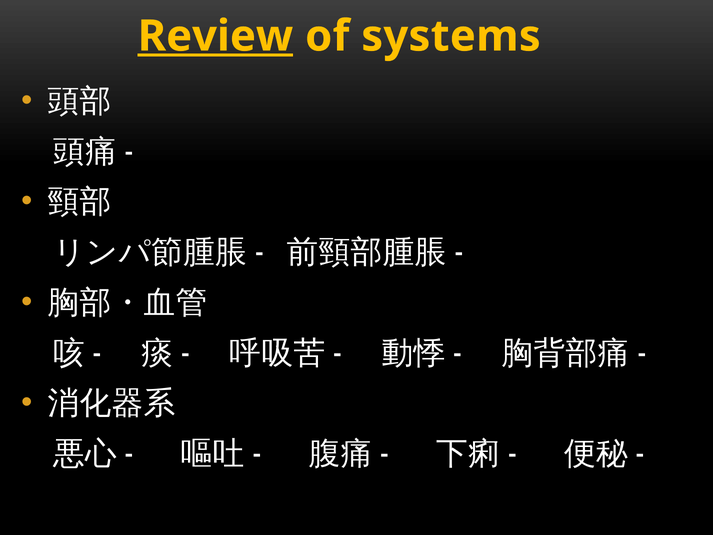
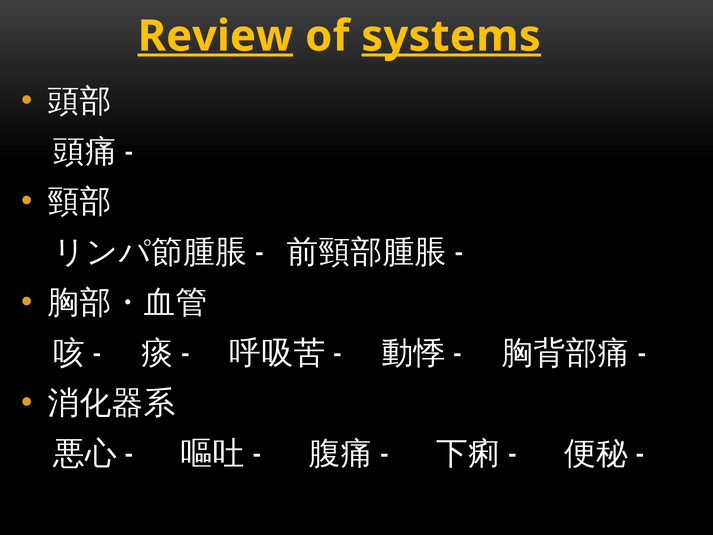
systems underline: none -> present
